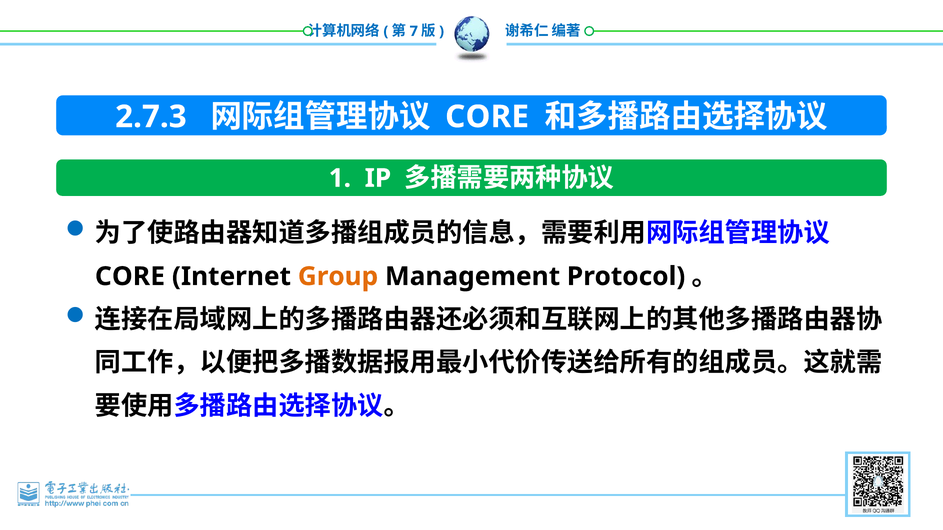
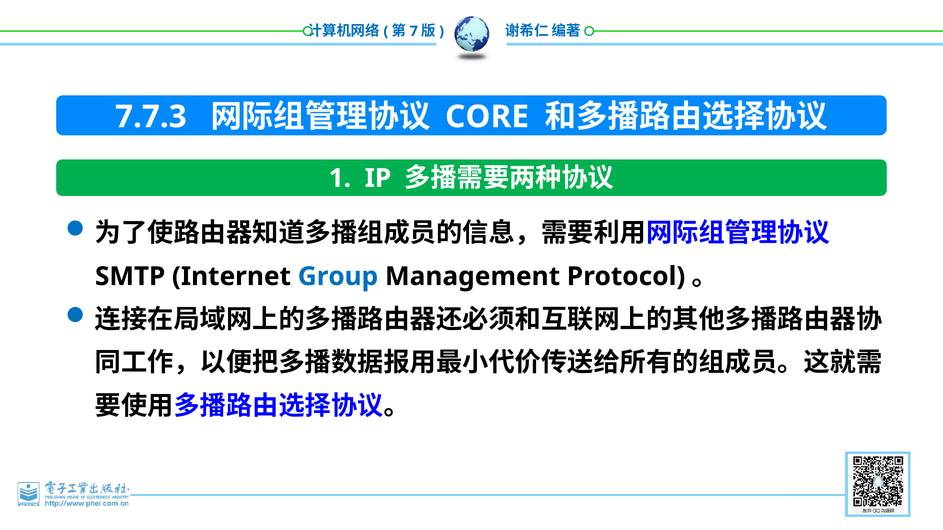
2.7.3: 2.7.3 -> 7.7.3
CORE at (130, 277): CORE -> SMTP
Group colour: orange -> blue
